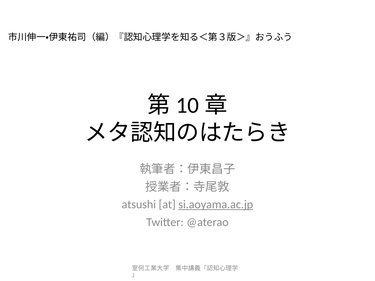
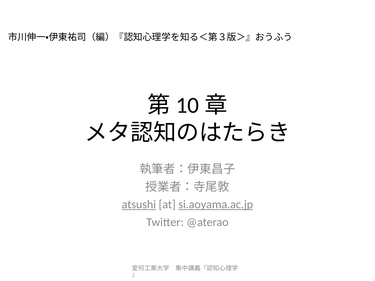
atsushi underline: none -> present
